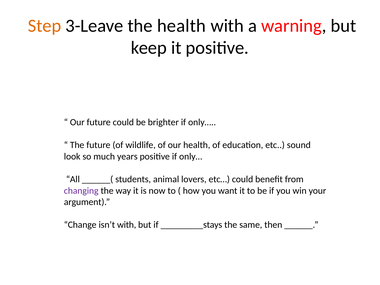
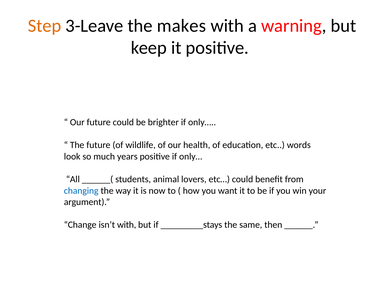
the health: health -> makes
sound: sound -> words
changing colour: purple -> blue
